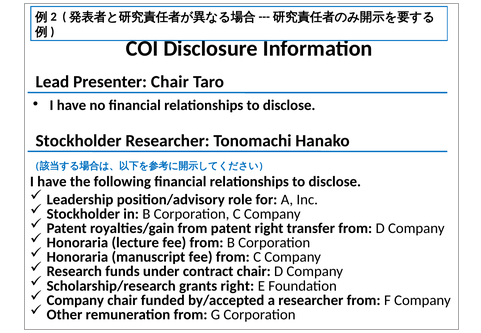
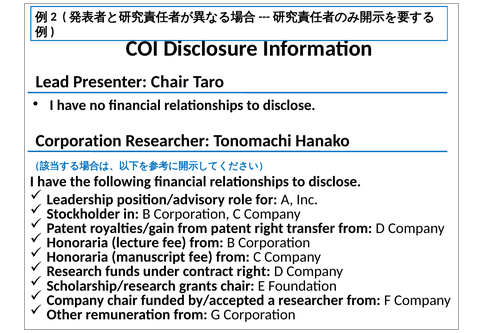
Stockholder at (79, 141): Stockholder -> Corporation
contract chair: chair -> right
grants right: right -> chair
